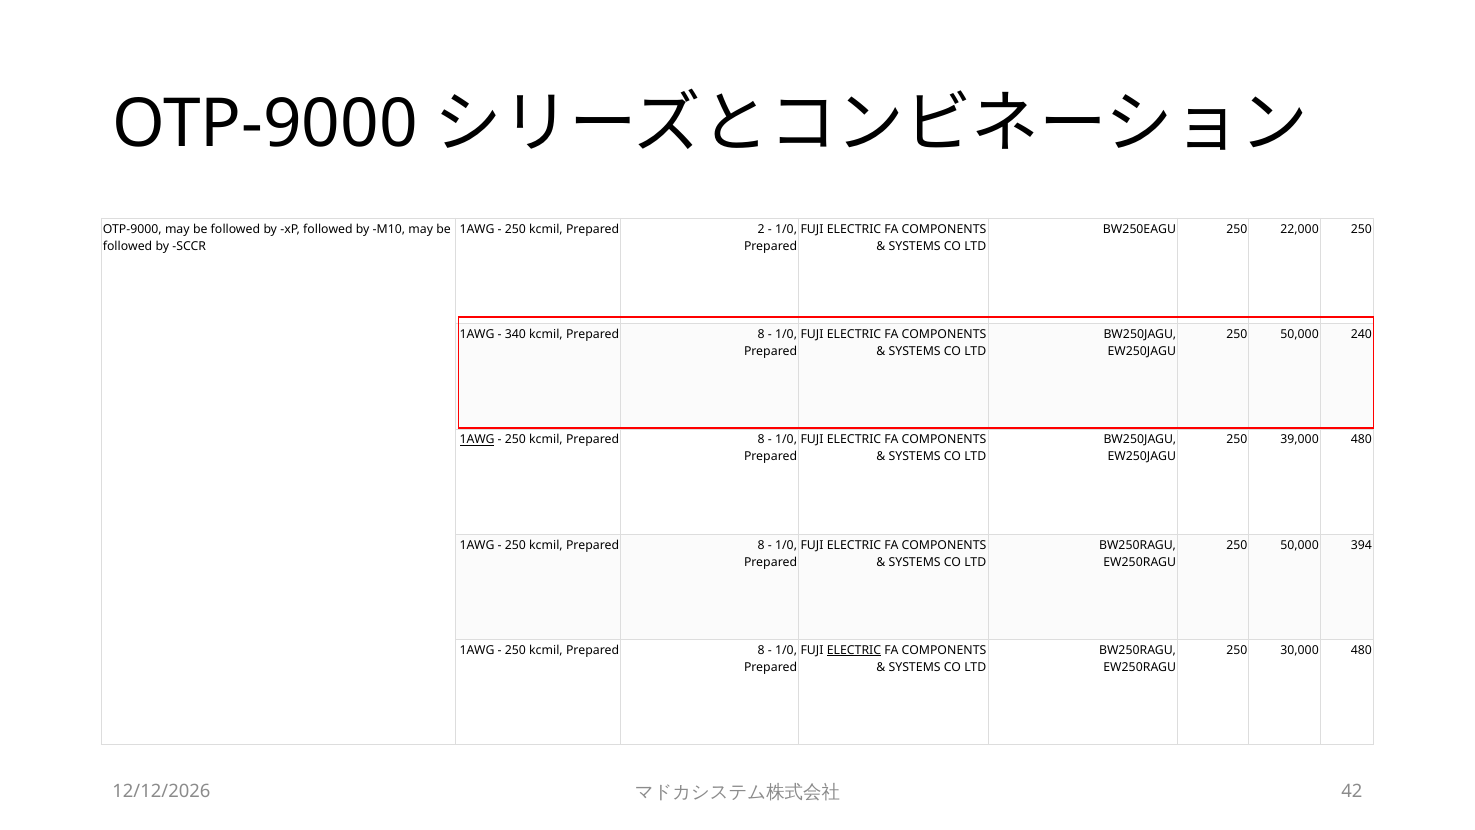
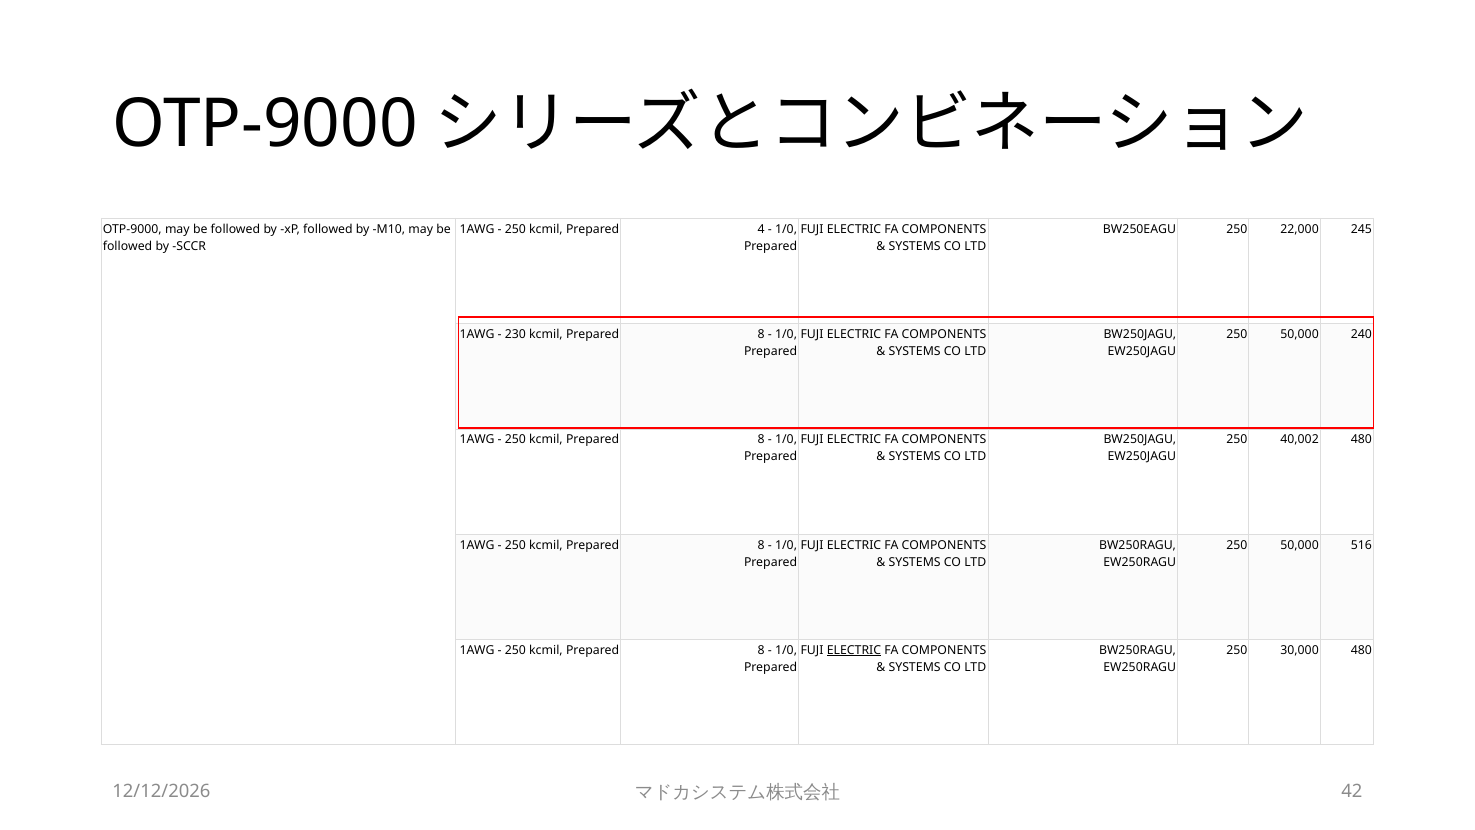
2: 2 -> 4
22,000 250: 250 -> 245
340: 340 -> 230
1AWG at (477, 440) underline: present -> none
39,000: 39,000 -> 40,002
394: 394 -> 516
